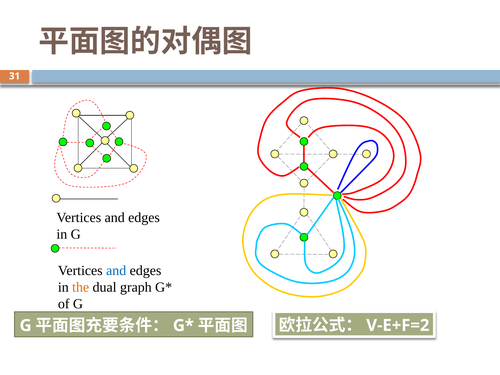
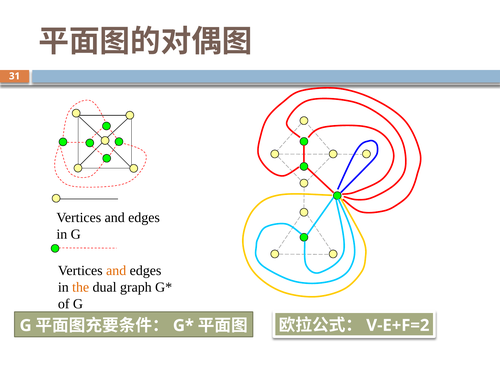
and at (116, 271) colour: blue -> orange
